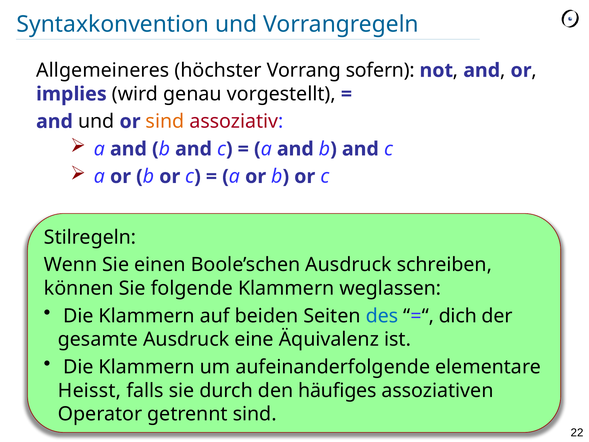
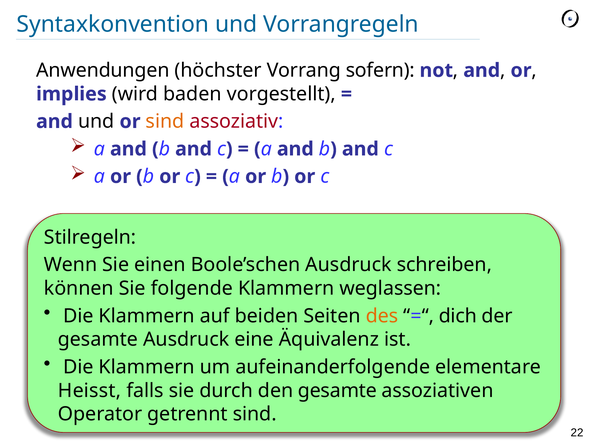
Allgemeineres: Allgemeineres -> Anwendungen
genau: genau -> baden
des colour: blue -> orange
den häufiges: häufiges -> gesamte
